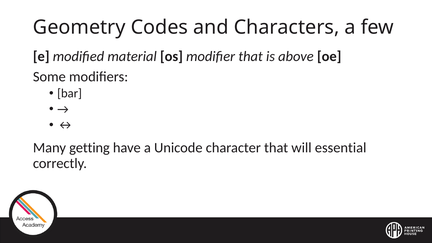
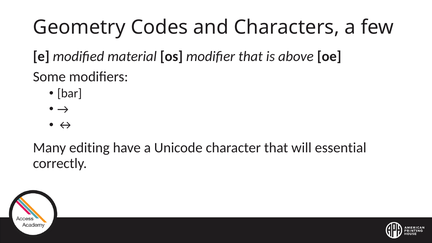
getting: getting -> editing
